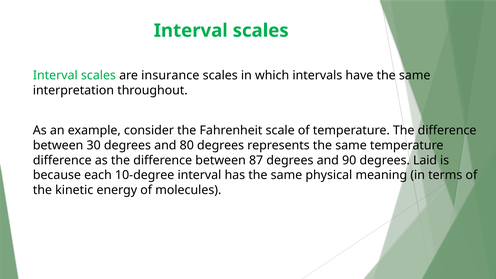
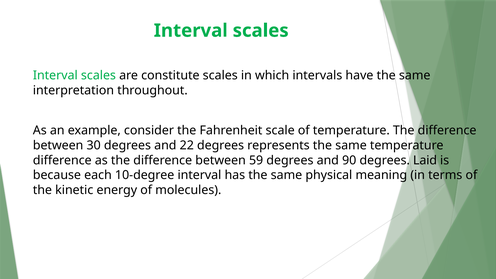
insurance: insurance -> constitute
80: 80 -> 22
87: 87 -> 59
